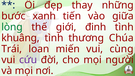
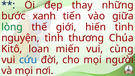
đinh: đinh -> hiến
khuâng: khuâng -> nguyện
Trái: Trái -> Kitô
cứu colour: purple -> blue
